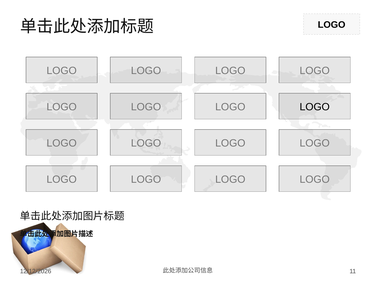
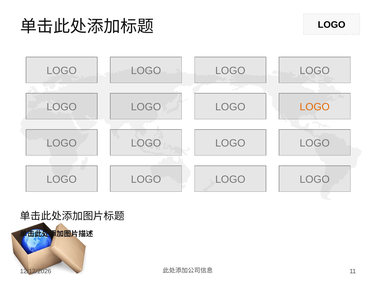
LOGO at (315, 107) colour: black -> orange
